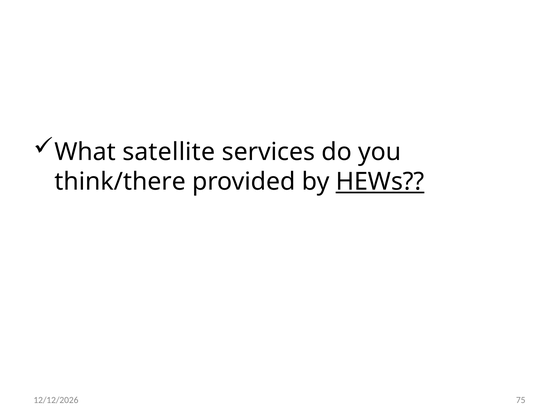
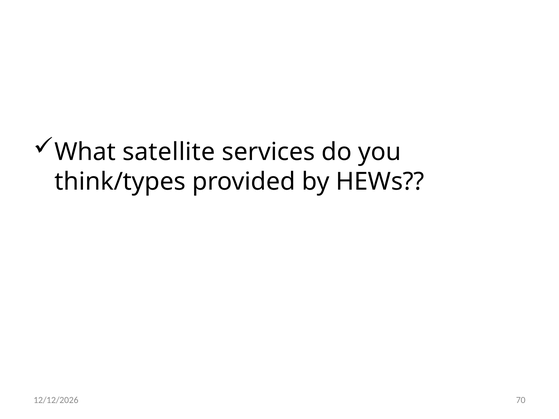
think/there: think/there -> think/types
HEWs underline: present -> none
75: 75 -> 70
